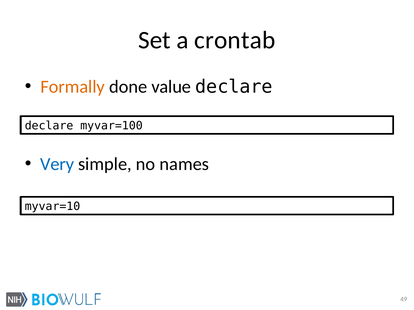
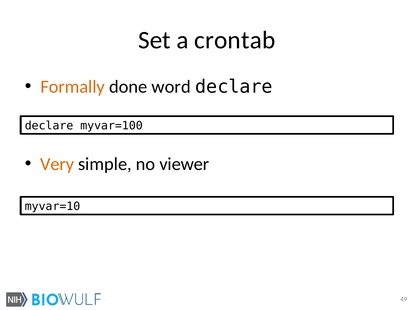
value: value -> word
Very colour: blue -> orange
names: names -> viewer
